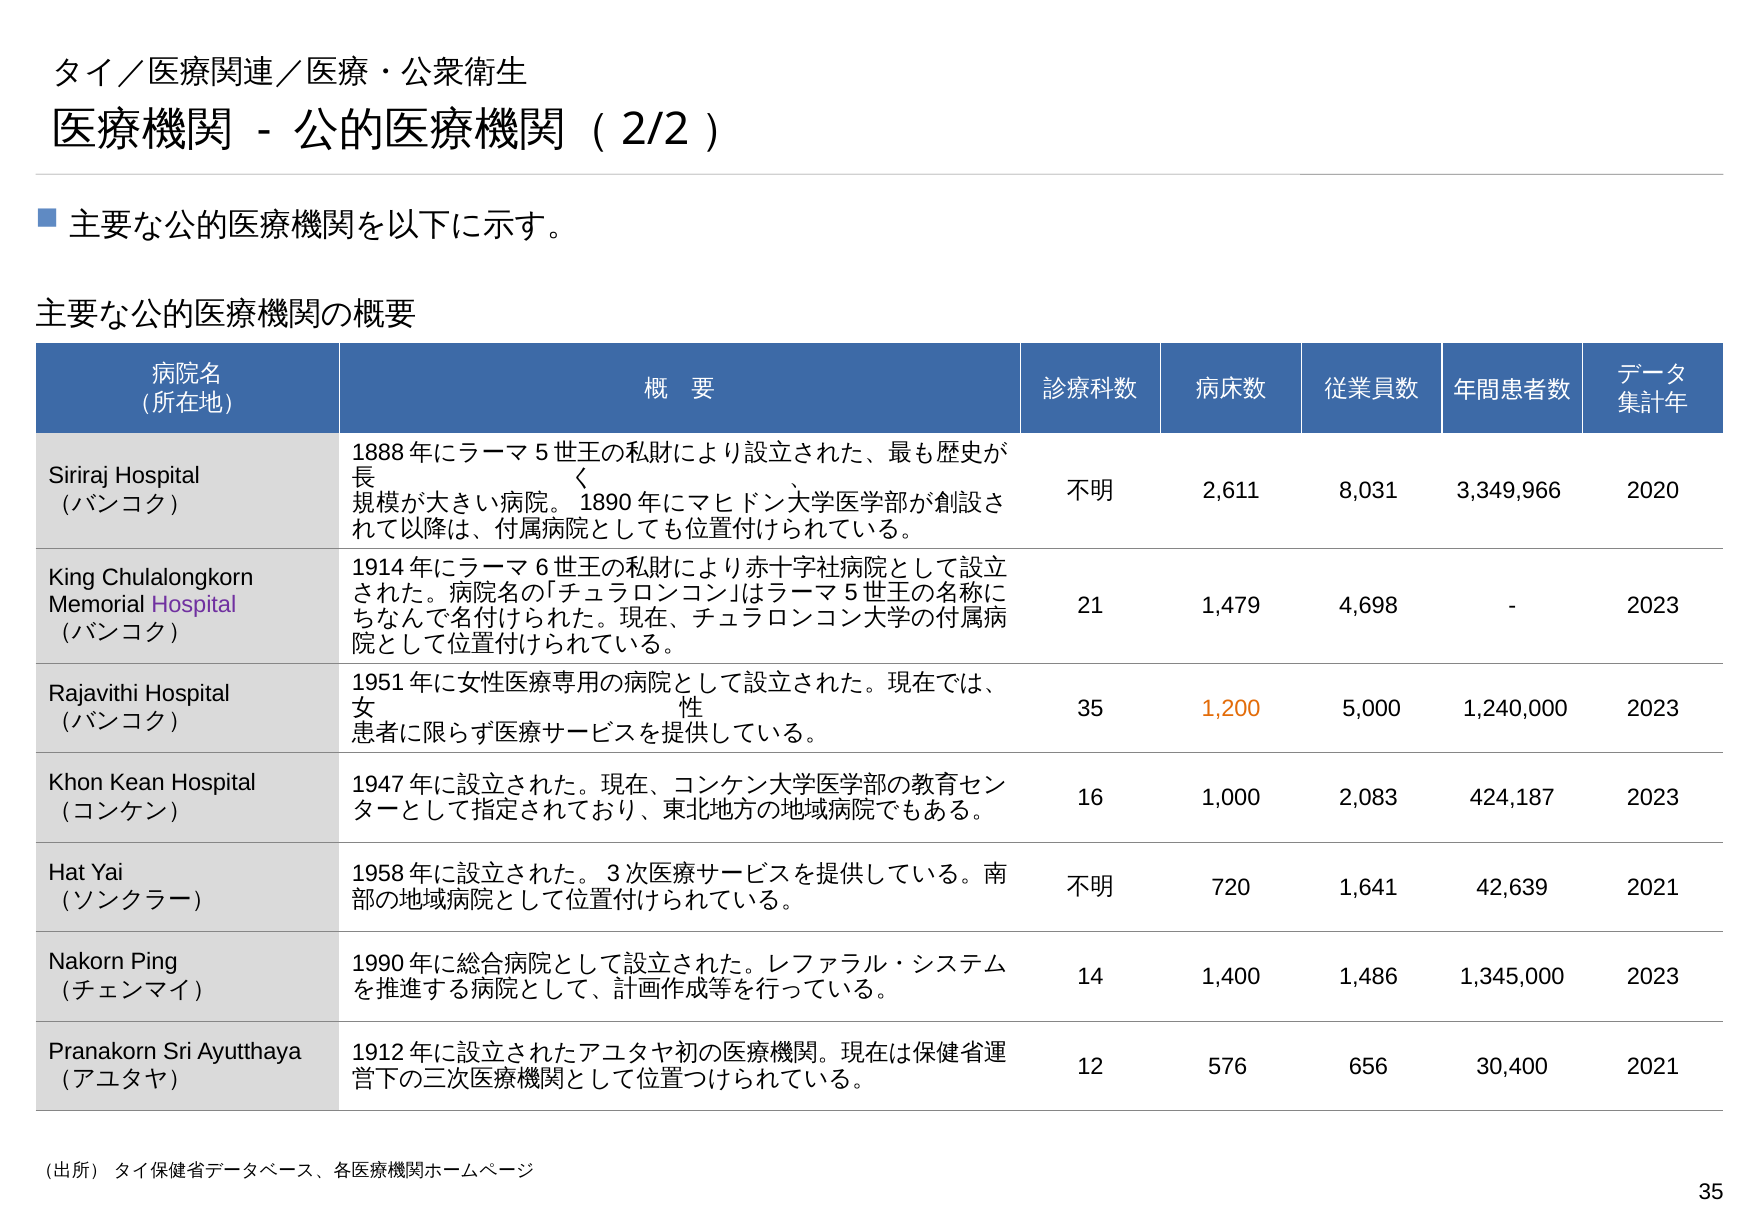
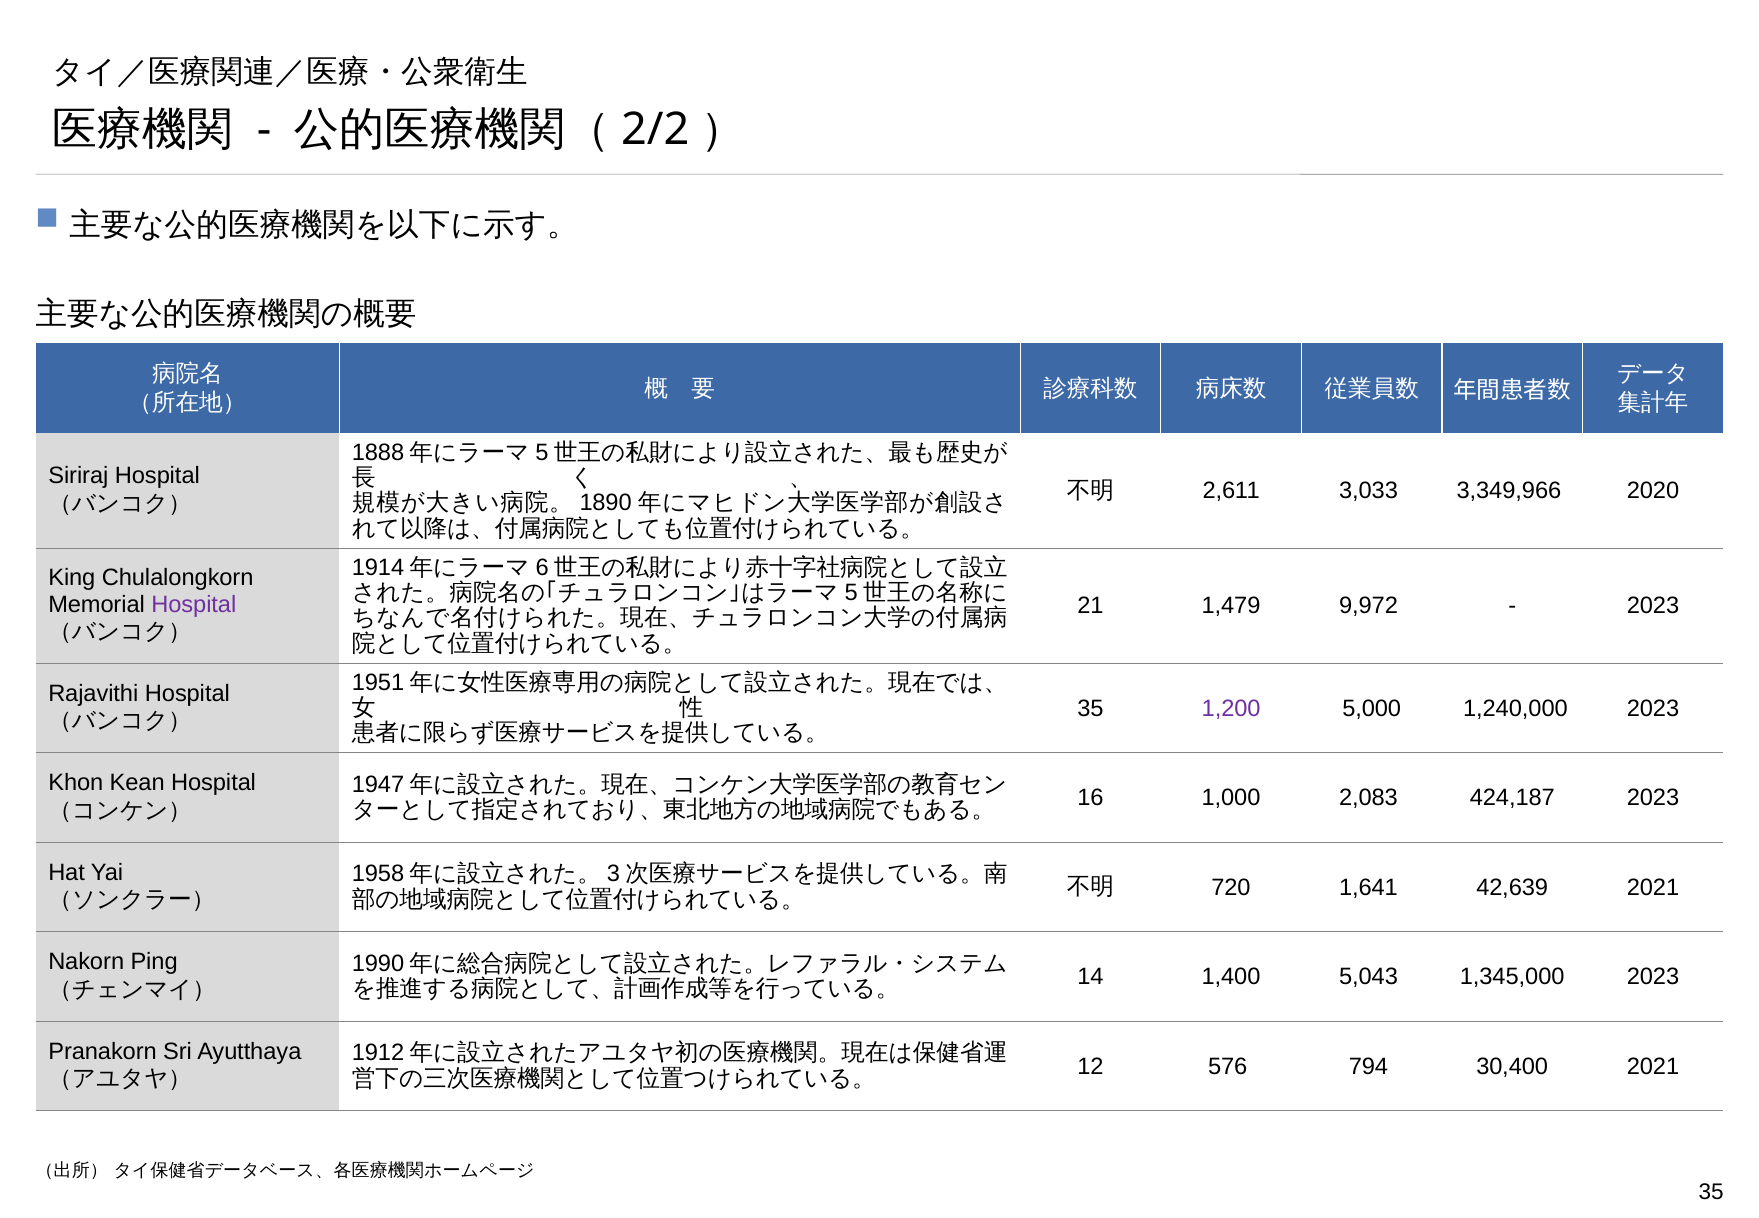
8,031: 8,031 -> 3,033
4,698: 4,698 -> 9,972
1,200 colour: orange -> purple
1,486: 1,486 -> 5,043
656: 656 -> 794
